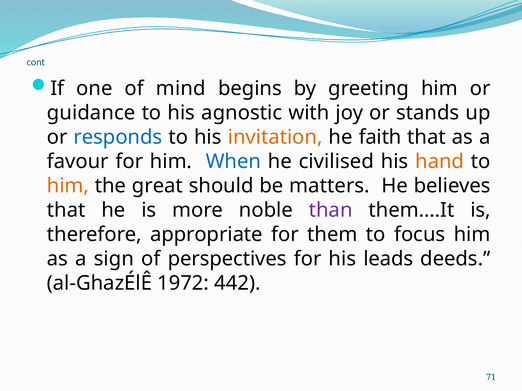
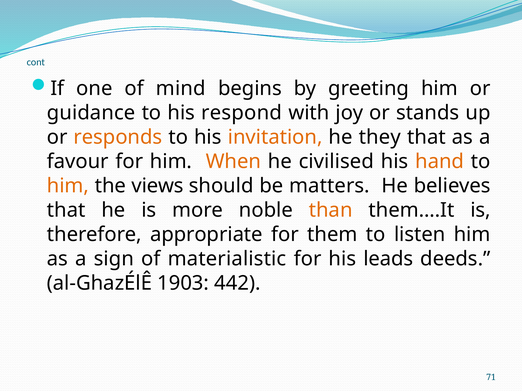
agnostic: agnostic -> respond
responds colour: blue -> orange
faith: faith -> they
When colour: blue -> orange
great: great -> views
than colour: purple -> orange
focus: focus -> listen
perspectives: perspectives -> materialistic
1972: 1972 -> 1903
